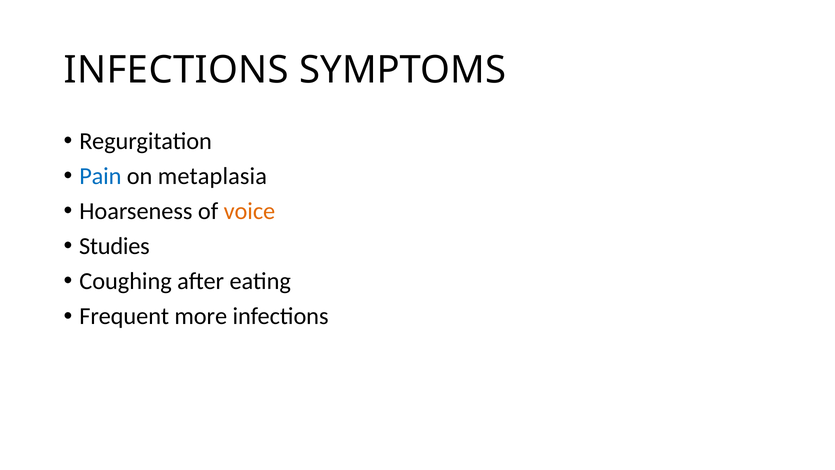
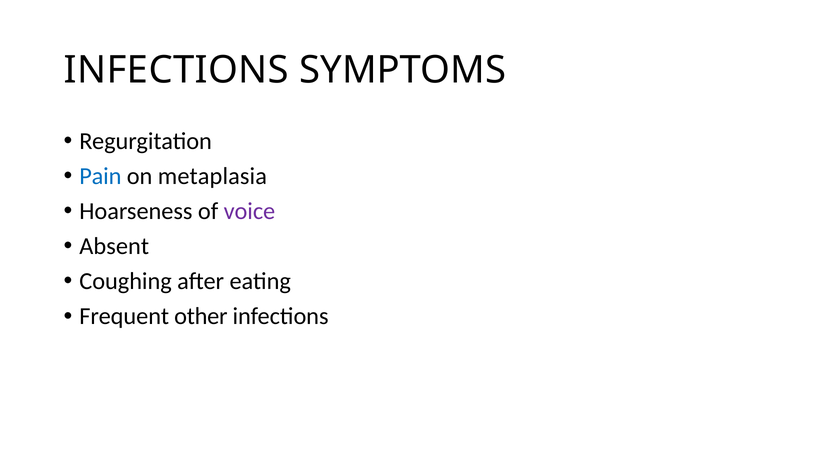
voice colour: orange -> purple
Studies: Studies -> Absent
more: more -> other
